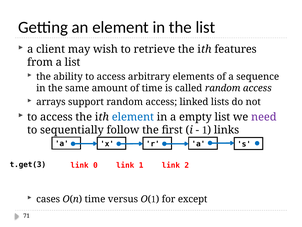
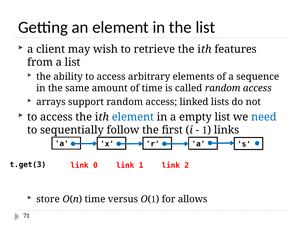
need colour: purple -> blue
cases: cases -> store
except: except -> allows
